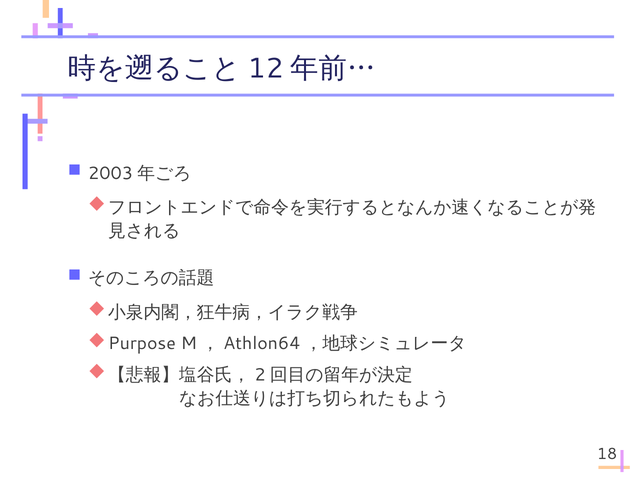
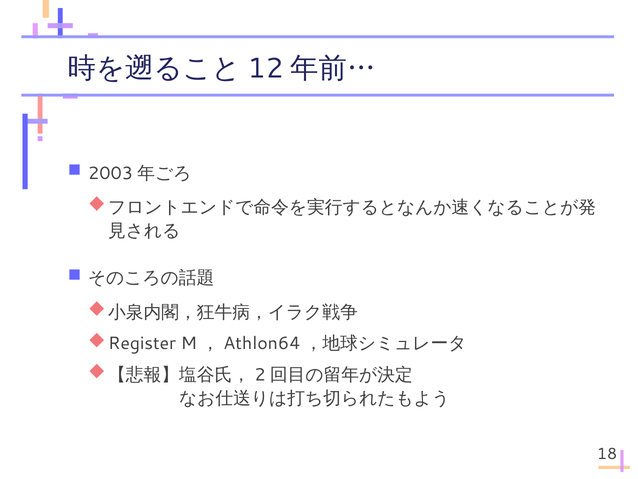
Purpose: Purpose -> Register
